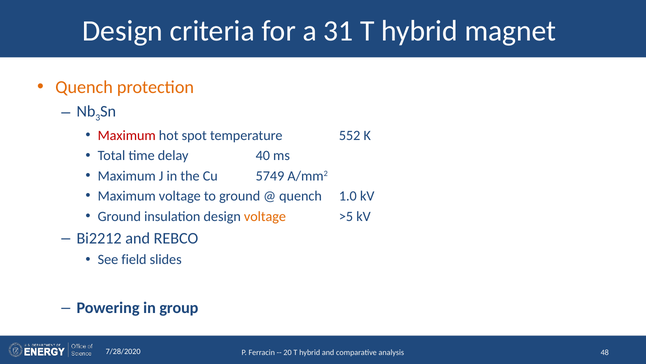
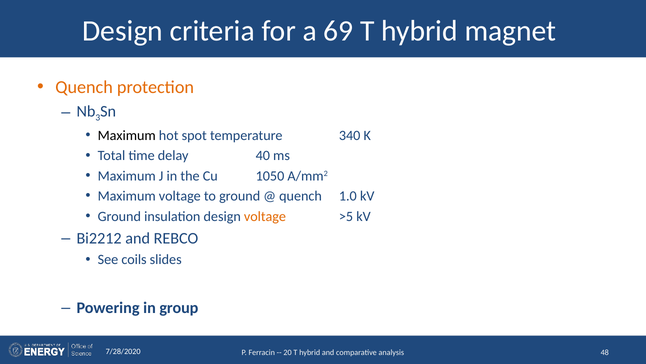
31: 31 -> 69
Maximum at (127, 135) colour: red -> black
552: 552 -> 340
5749: 5749 -> 1050
field: field -> coils
